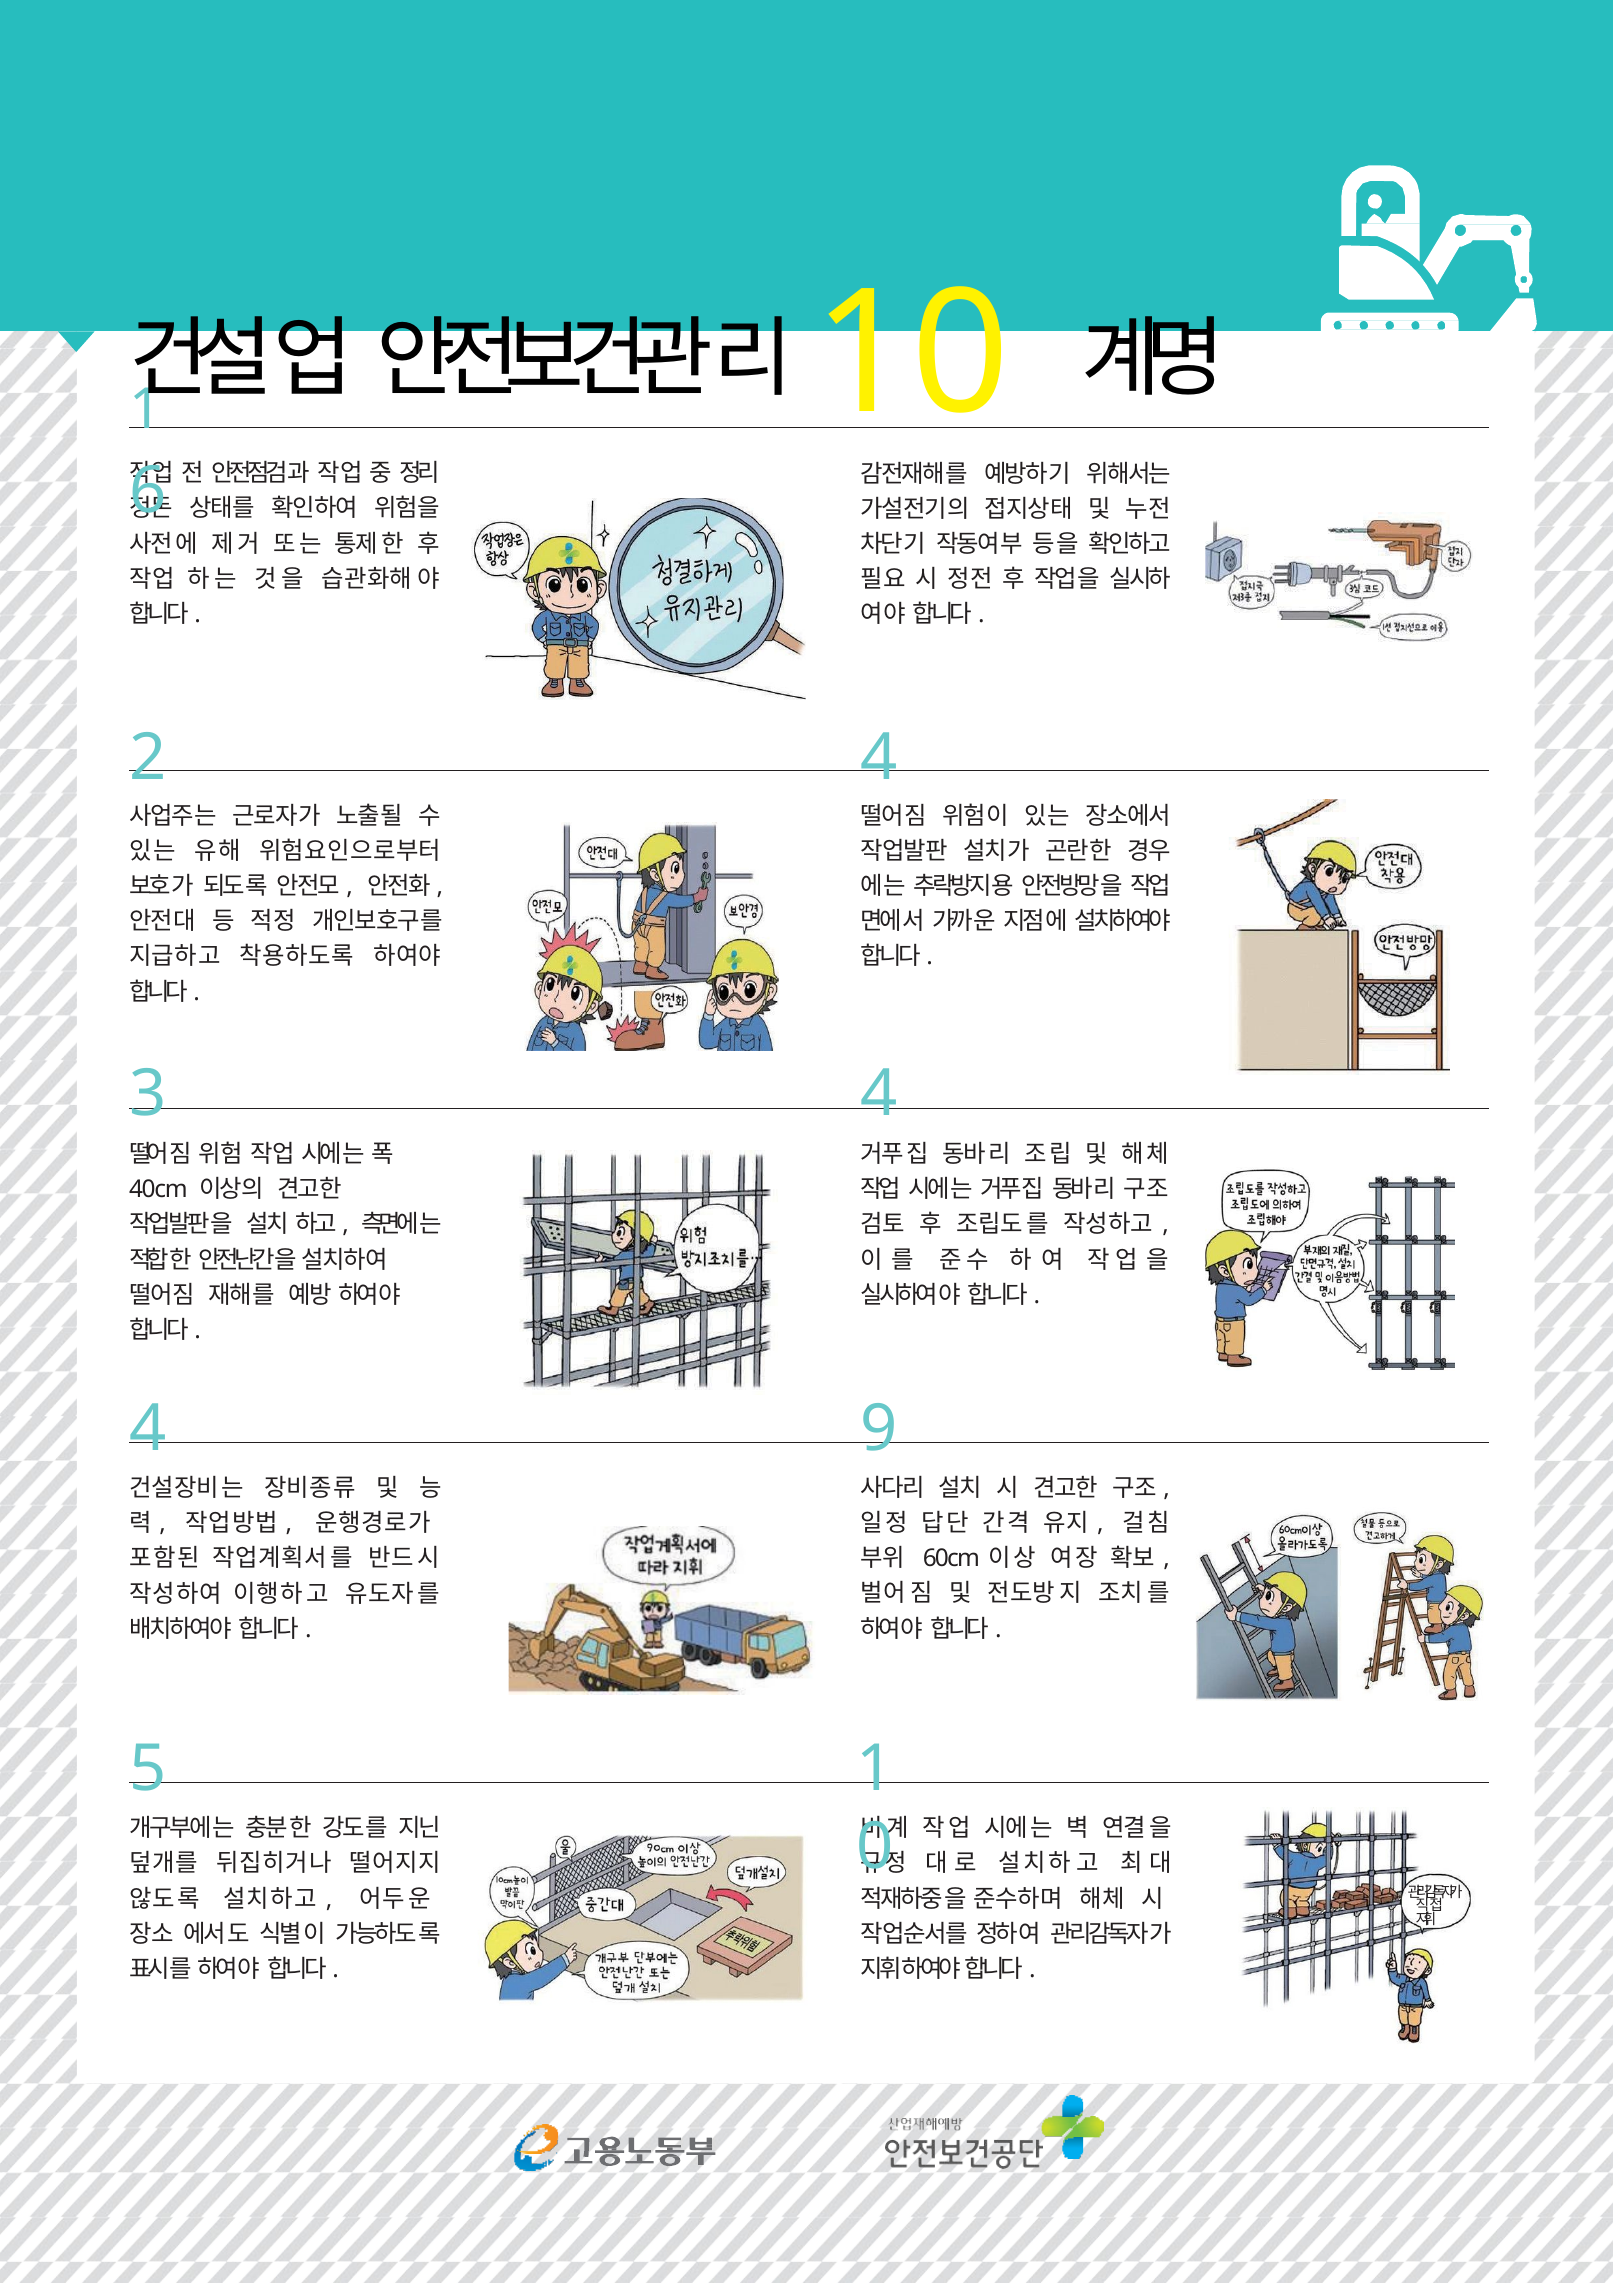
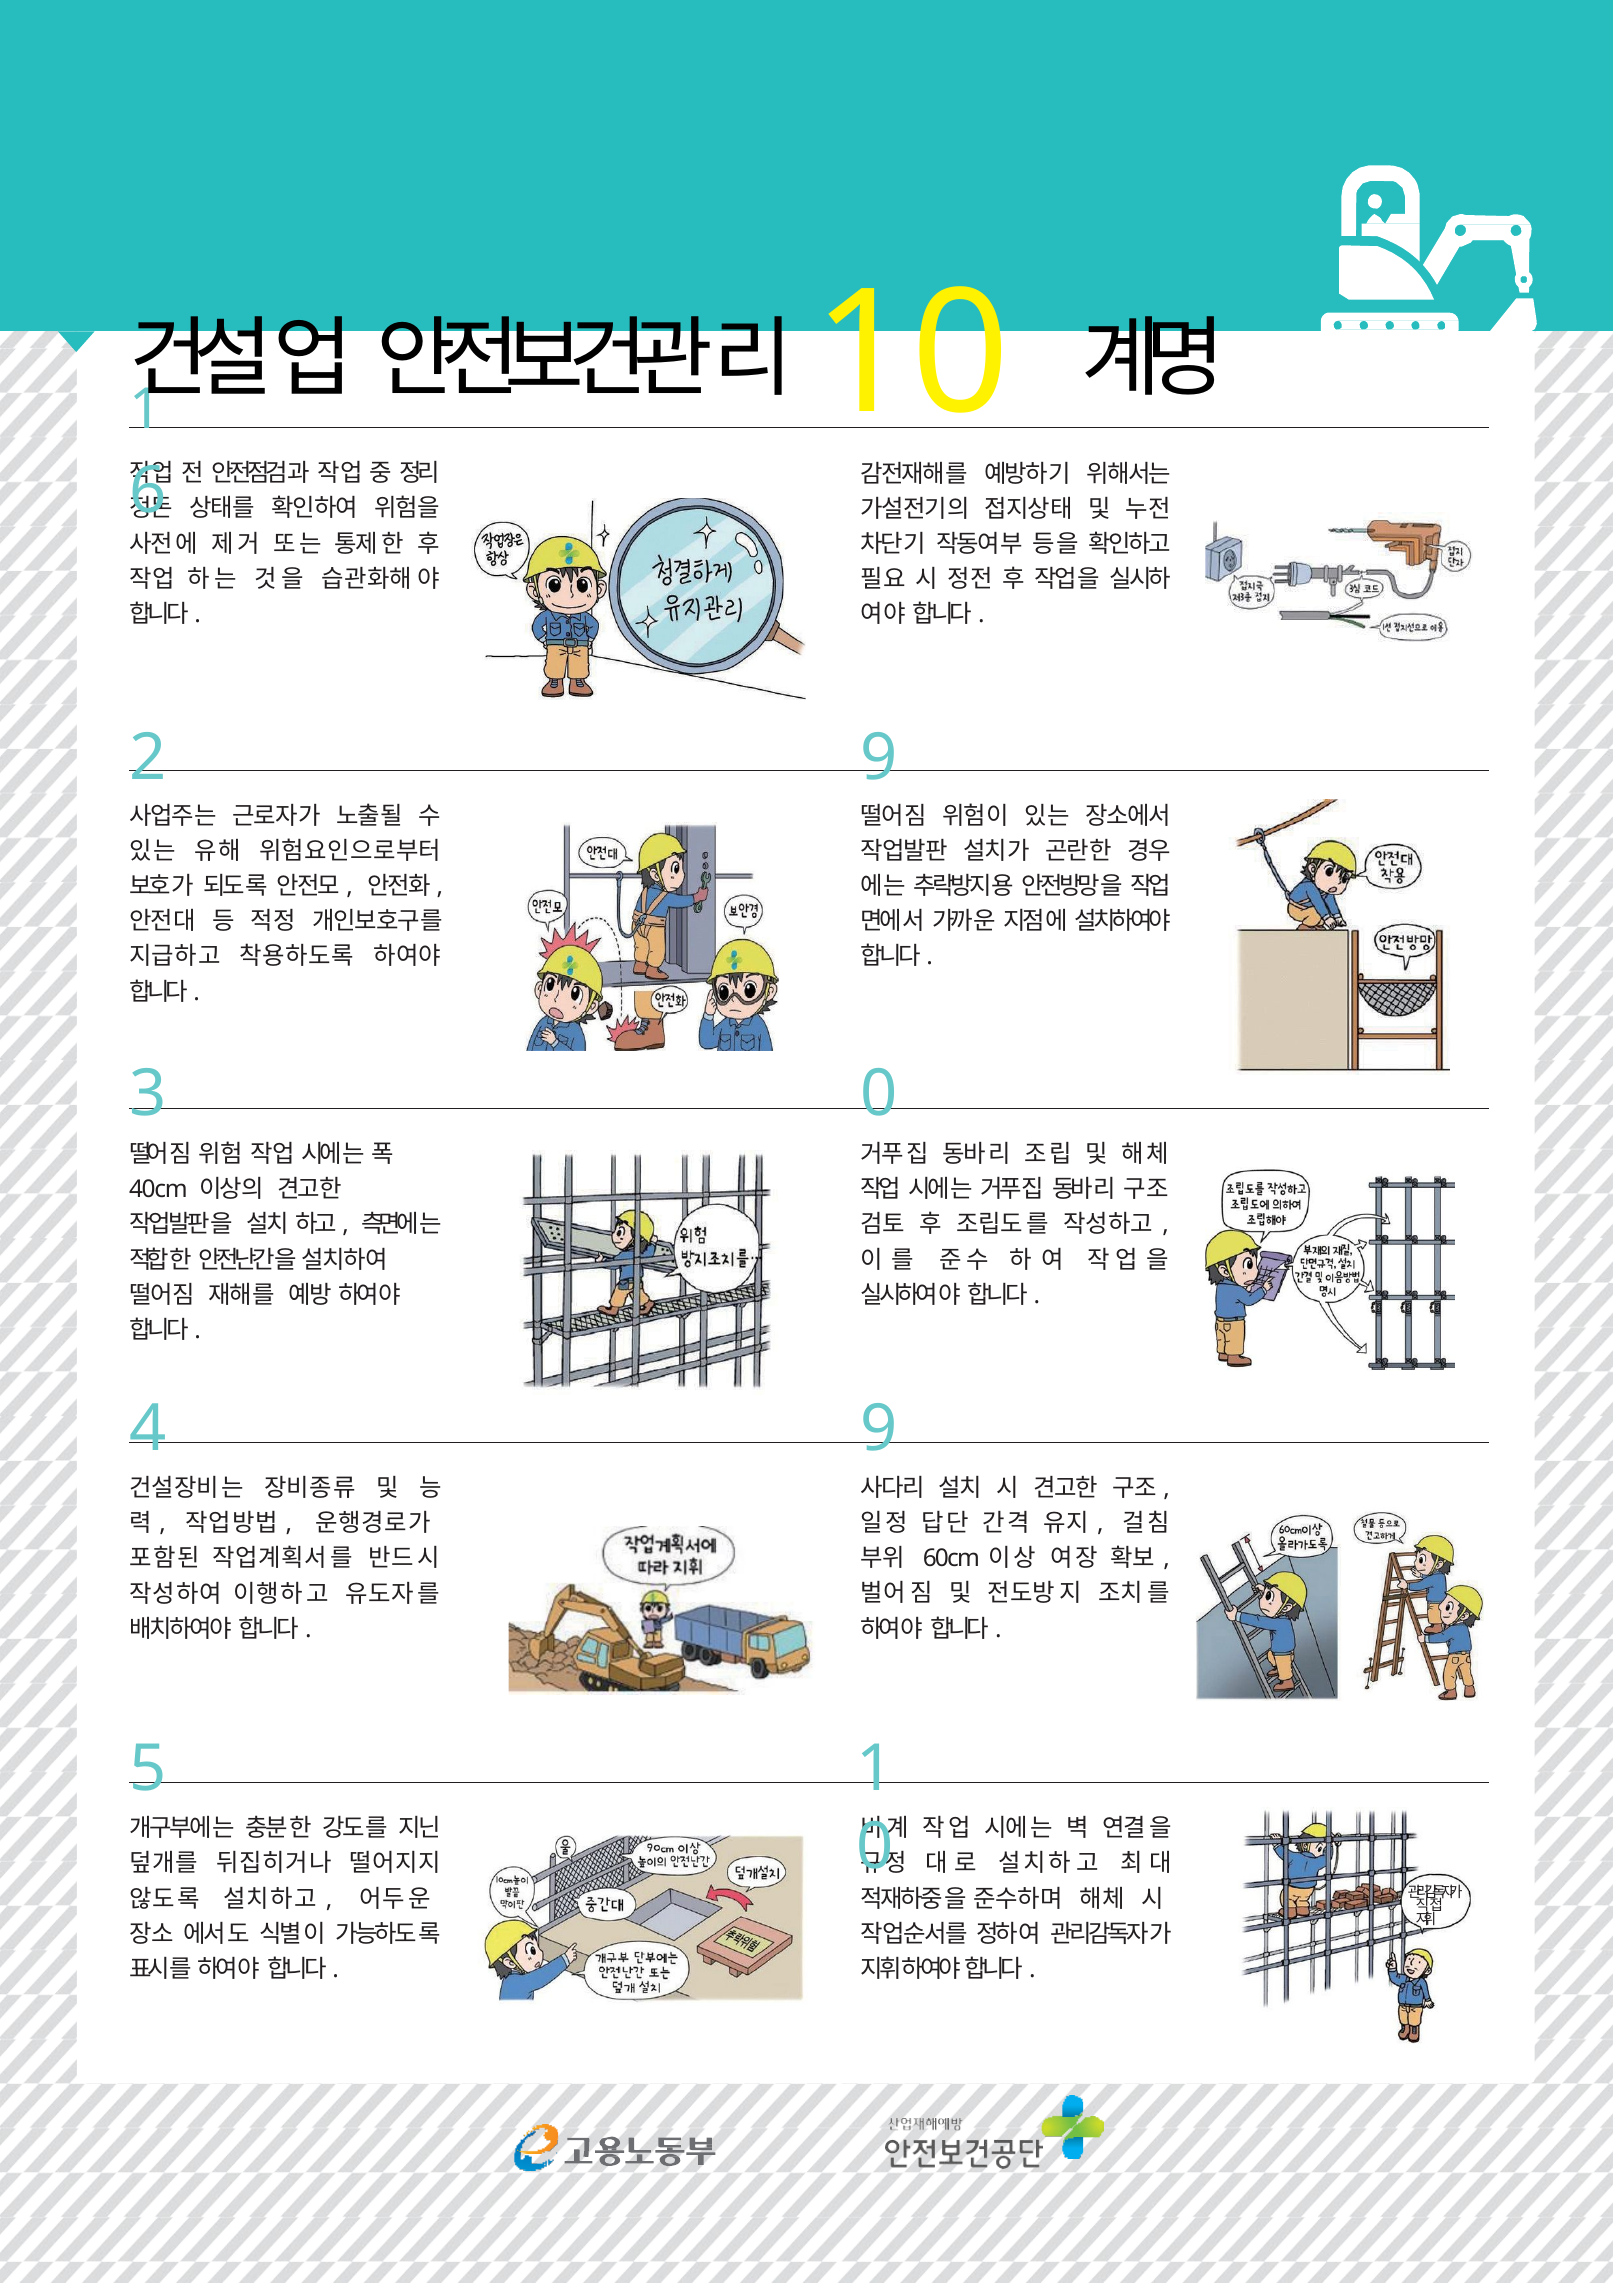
2 4: 4 -> 9
3 4: 4 -> 0
